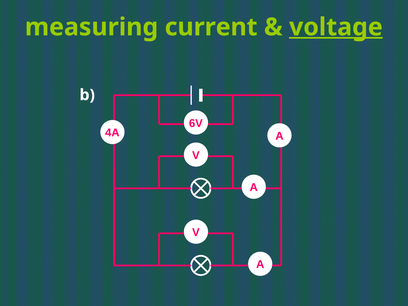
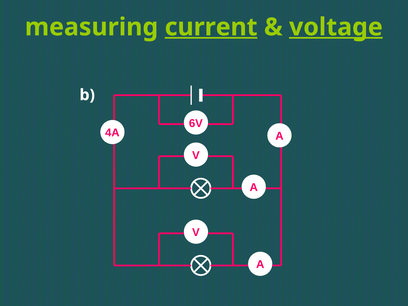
current underline: none -> present
